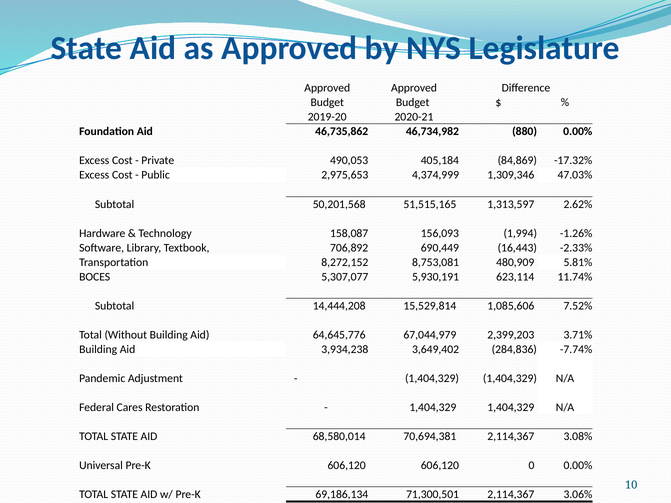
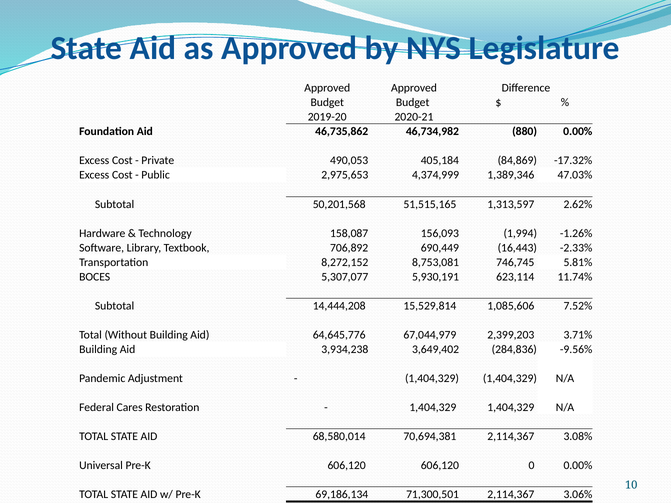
1,309,346: 1,309,346 -> 1,389,346
480,909: 480,909 -> 746,745
-7.74%: -7.74% -> -9.56%
